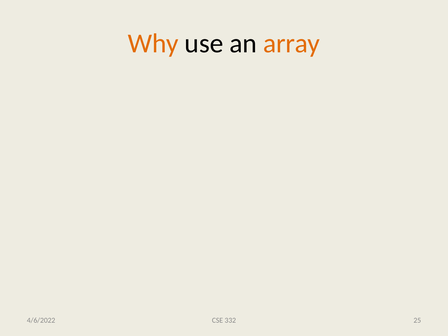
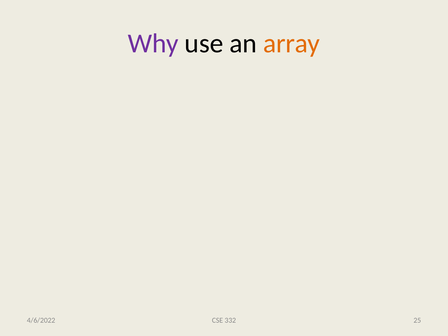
Why colour: orange -> purple
